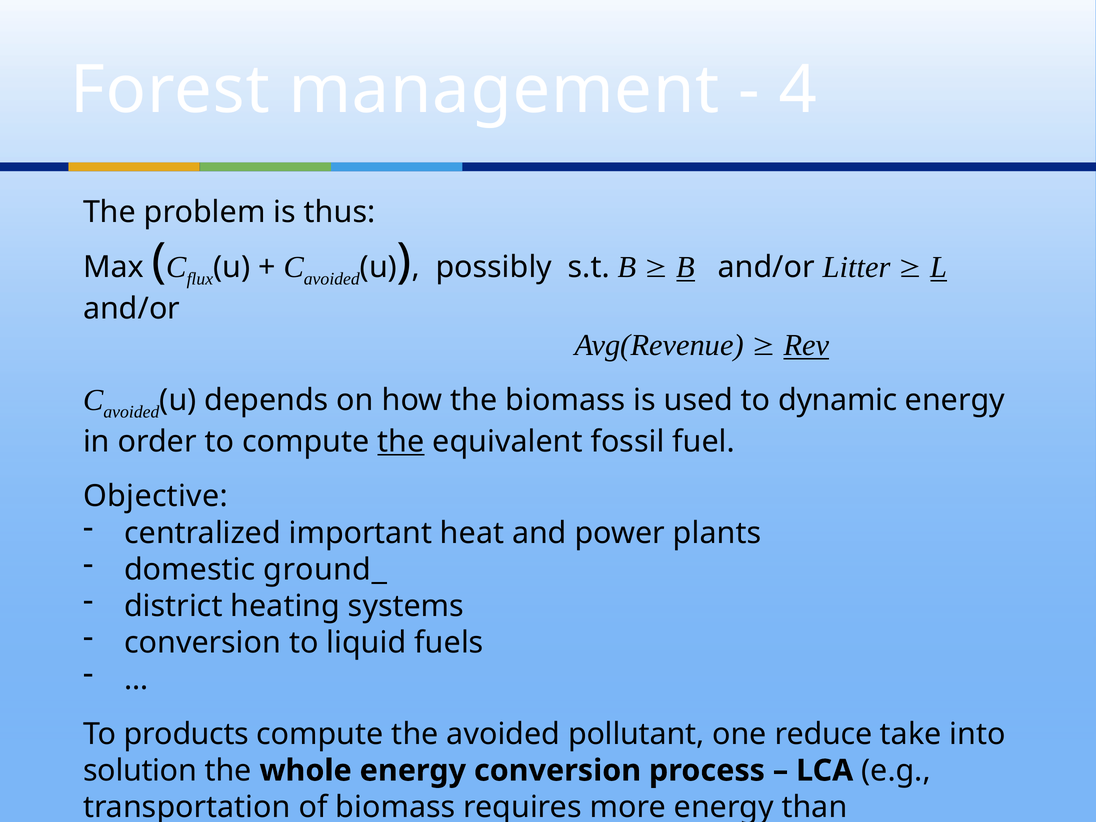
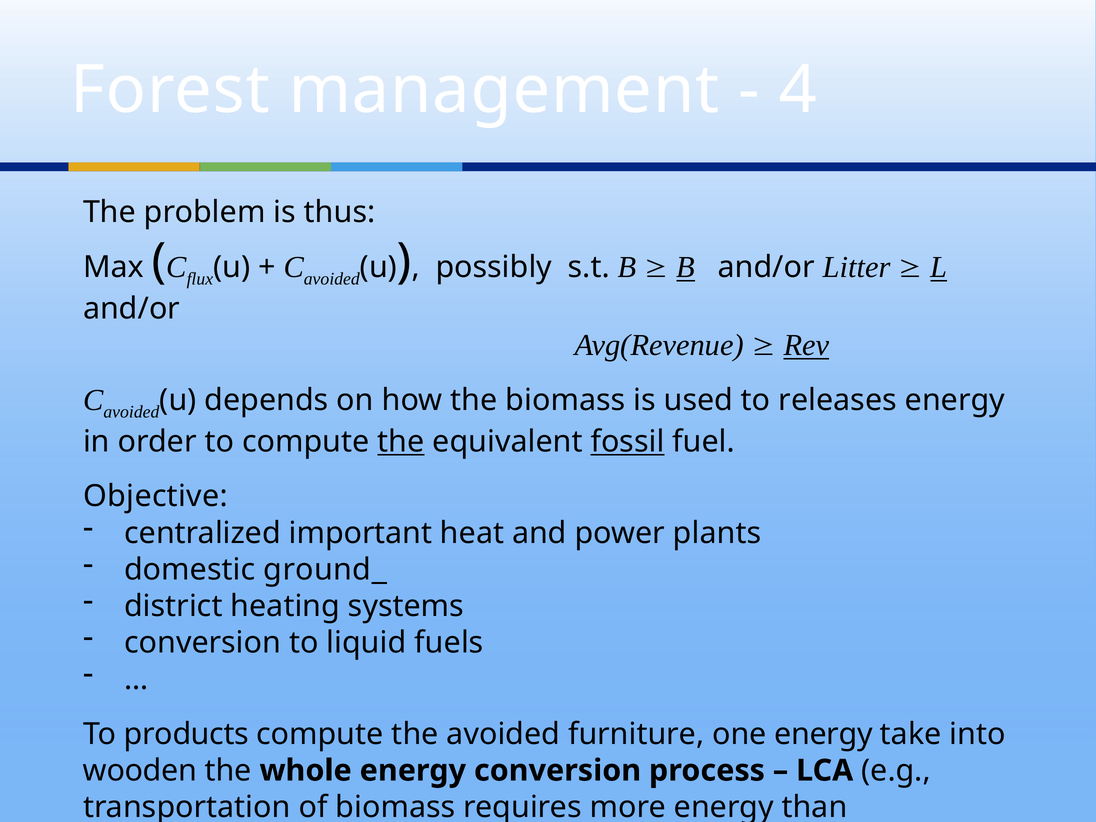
dynamic: dynamic -> releases
fossil at (627, 442) underline: none -> present
pollutant: pollutant -> furniture
one reduce: reduce -> energy
solution: solution -> wooden
